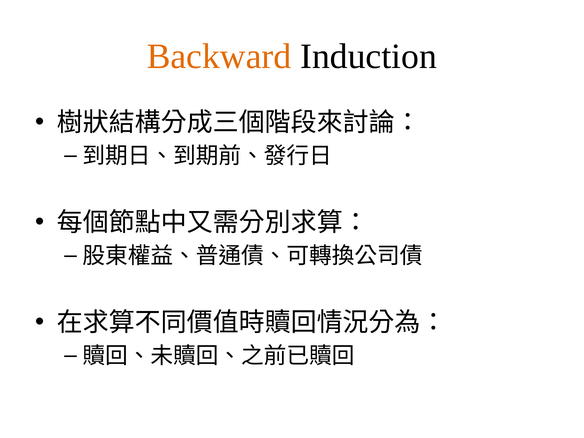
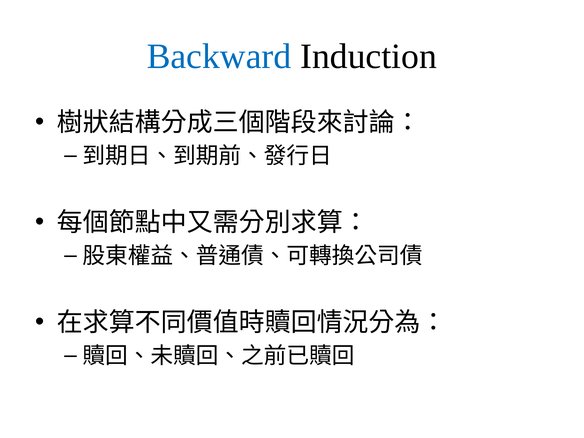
Backward colour: orange -> blue
